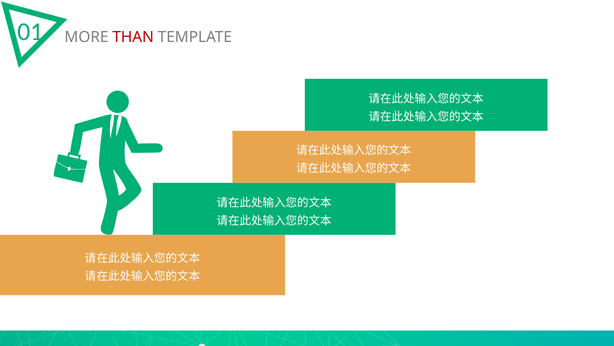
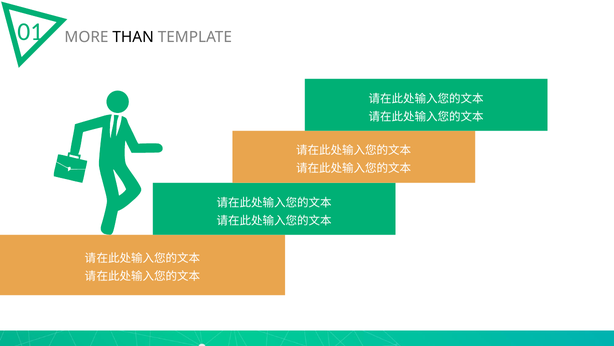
THAN colour: red -> black
